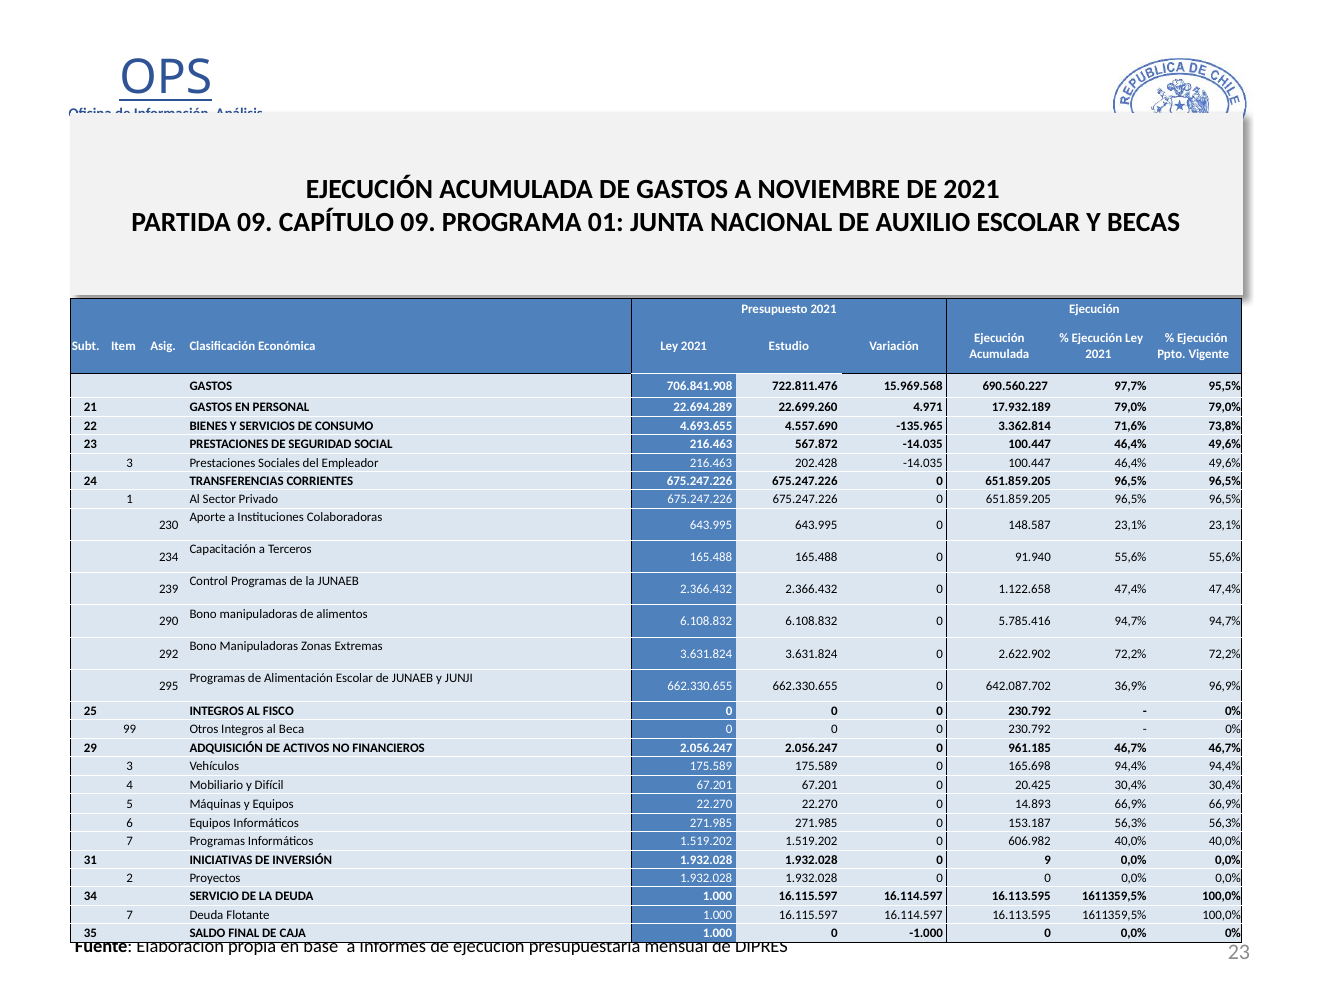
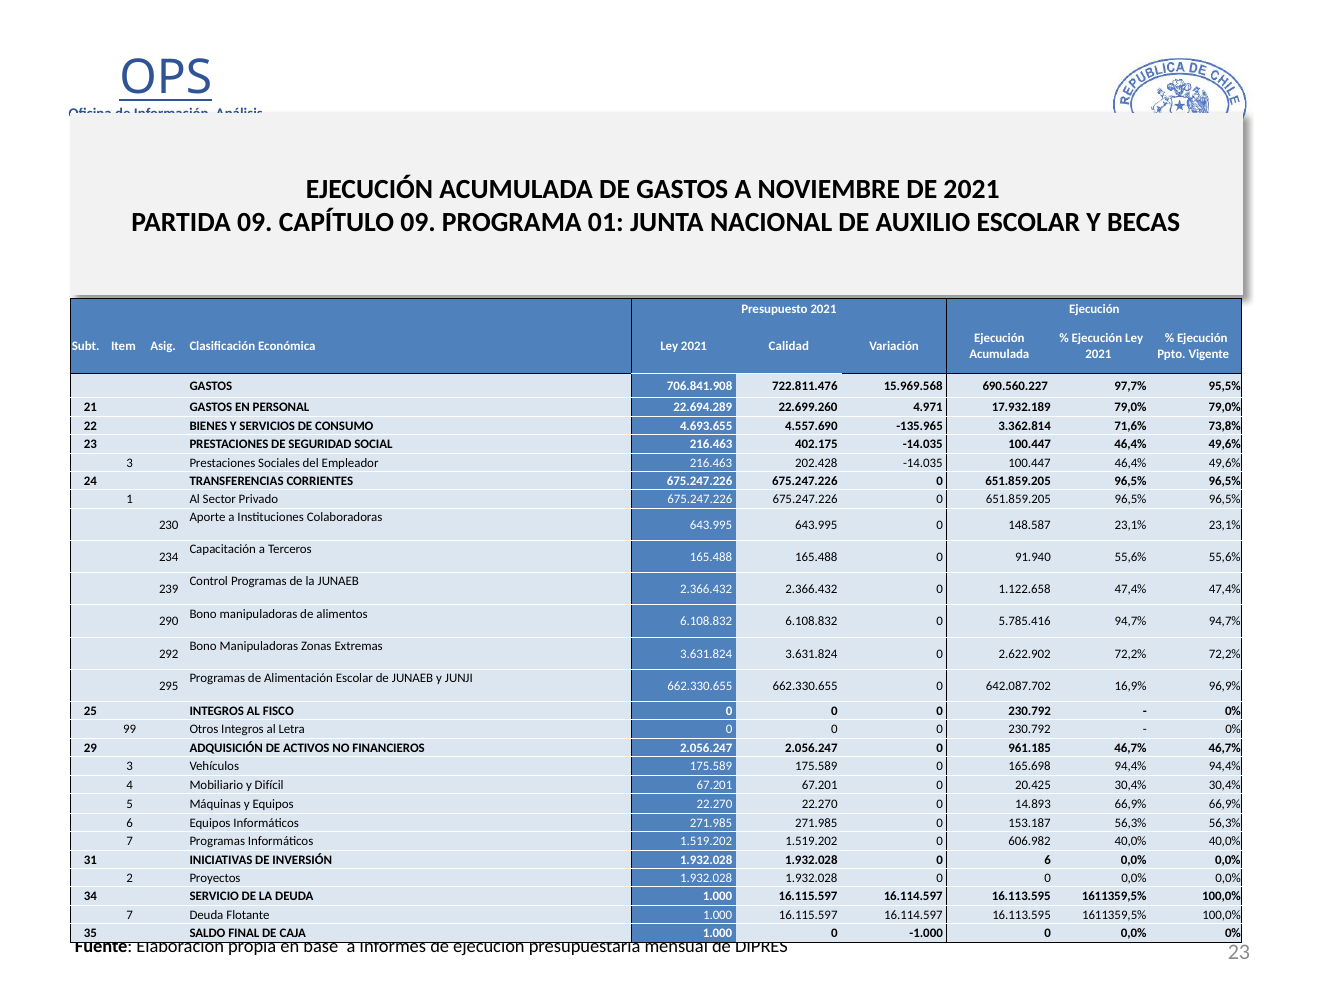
Estudio: Estudio -> Calidad
567.872: 567.872 -> 402.175
36,9%: 36,9% -> 16,9%
Beca: Beca -> Letra
0 9: 9 -> 6
